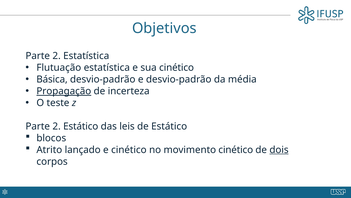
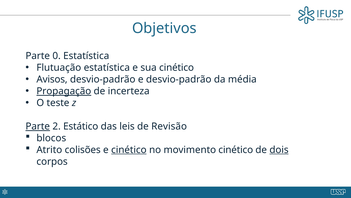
2 at (57, 56): 2 -> 0
Básica: Básica -> Avisos
Parte at (38, 126) underline: none -> present
de Estático: Estático -> Revisão
lançado: lançado -> colisões
cinético at (129, 149) underline: none -> present
